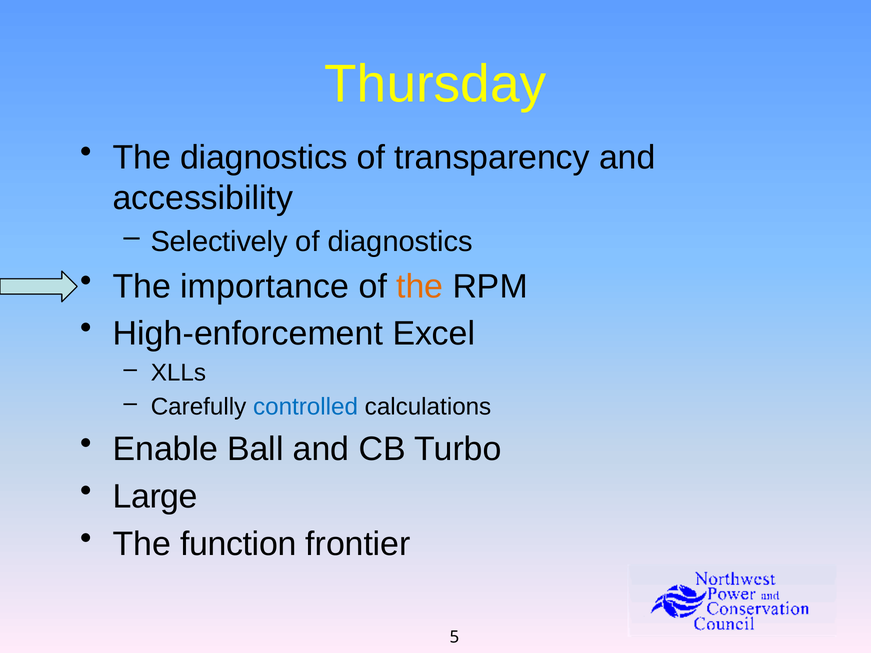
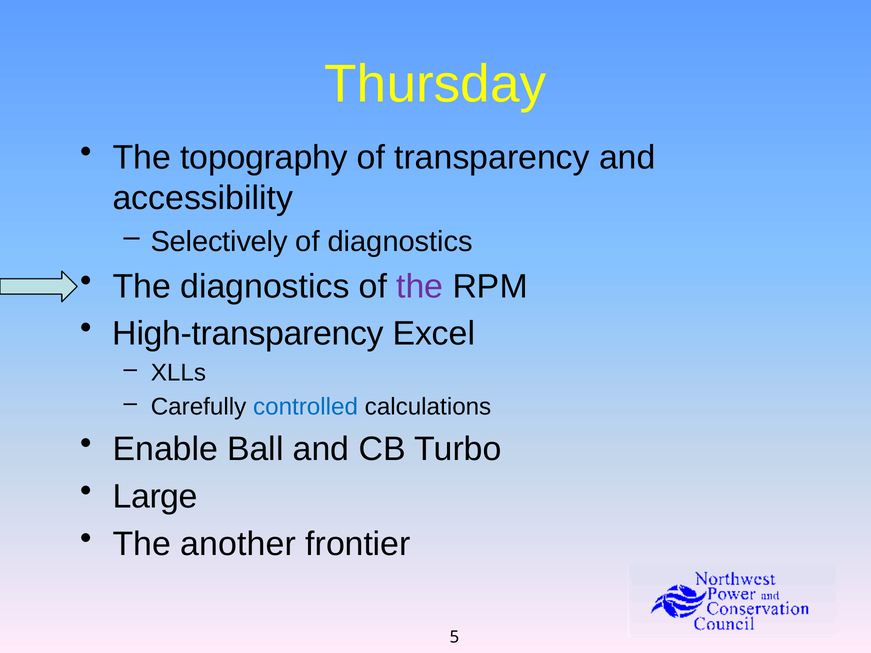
The diagnostics: diagnostics -> topography
The importance: importance -> diagnostics
the at (420, 286) colour: orange -> purple
High-enforcement: High-enforcement -> High-transparency
function: function -> another
